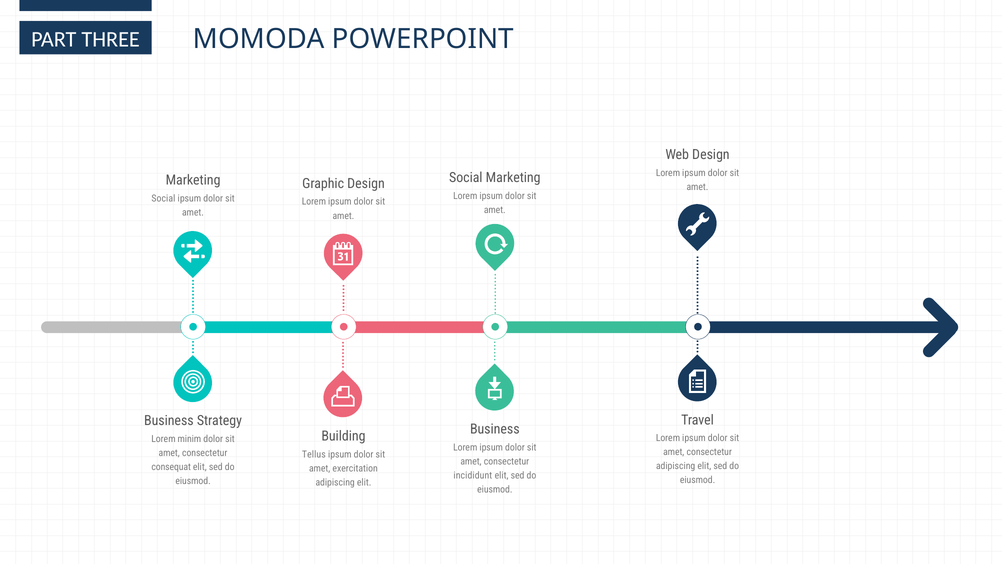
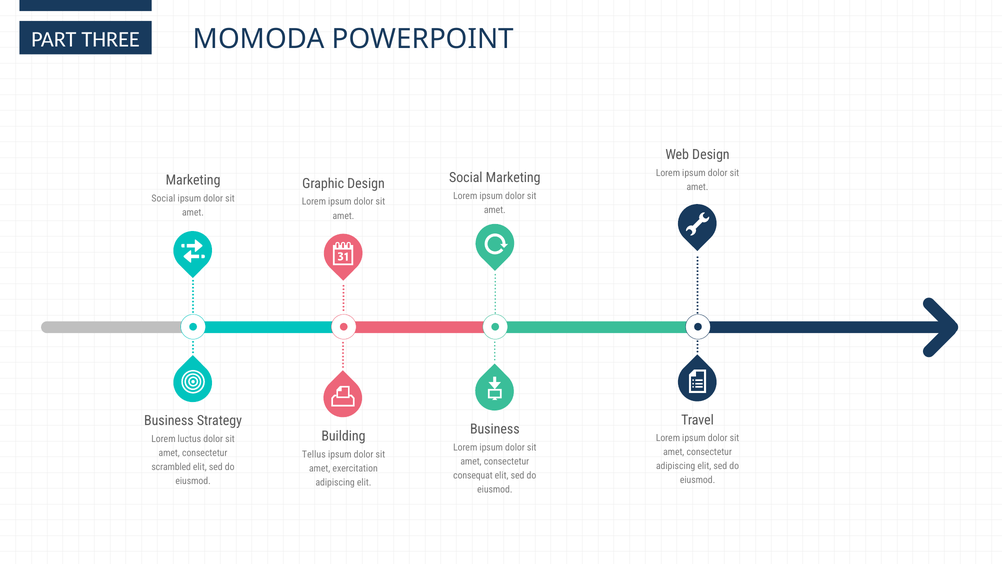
minim: minim -> luctus
consequat: consequat -> scrambled
incididunt: incididunt -> consequat
